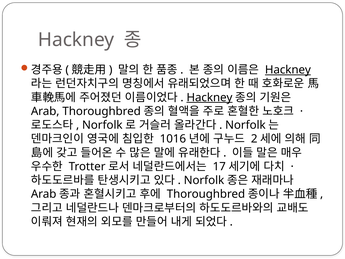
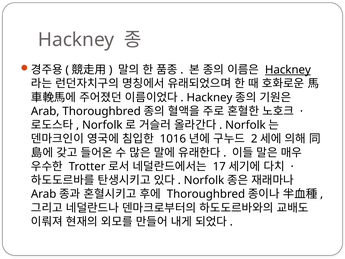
Hackney at (209, 97) underline: present -> none
